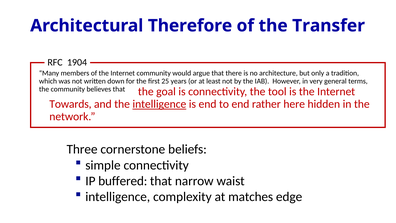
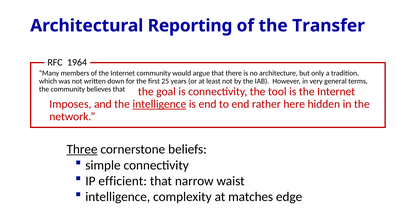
Therefore: Therefore -> Reporting
1904: 1904 -> 1964
Towards: Towards -> Imposes
Three underline: none -> present
buffered: buffered -> efficient
